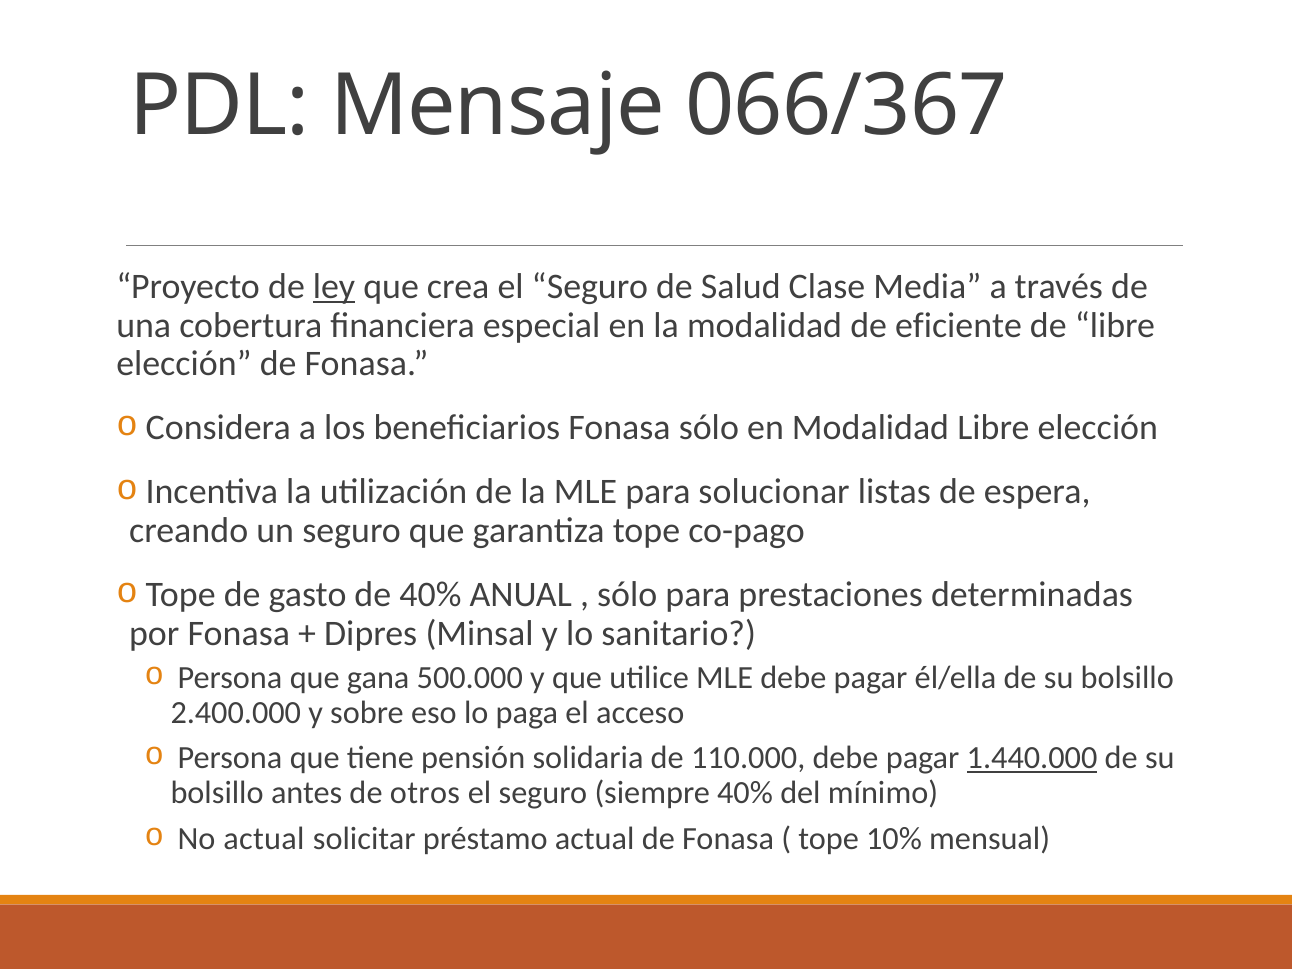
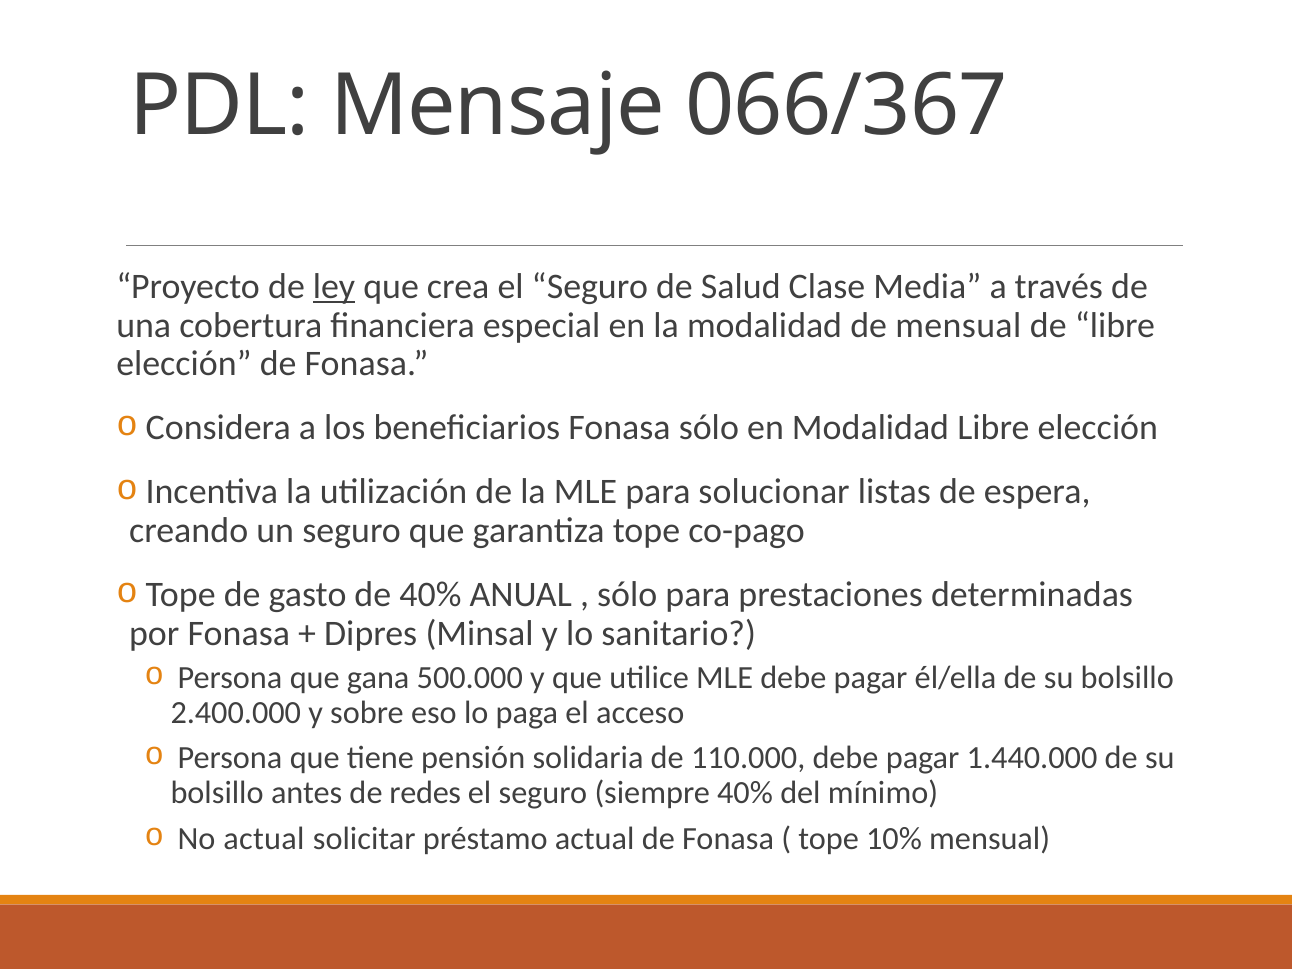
de eficiente: eficiente -> mensual
1.440.000 underline: present -> none
otros: otros -> redes
